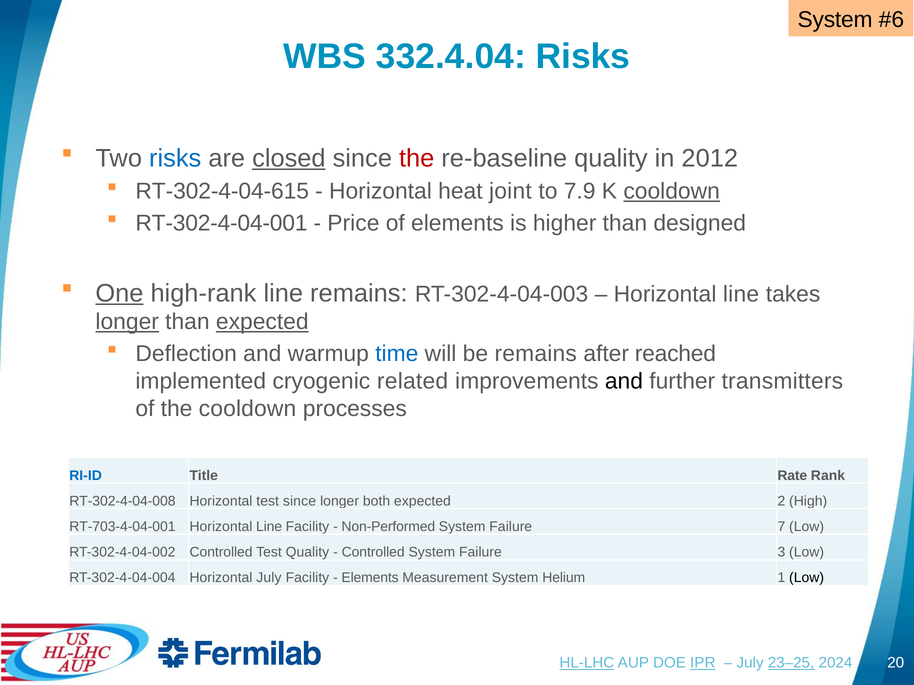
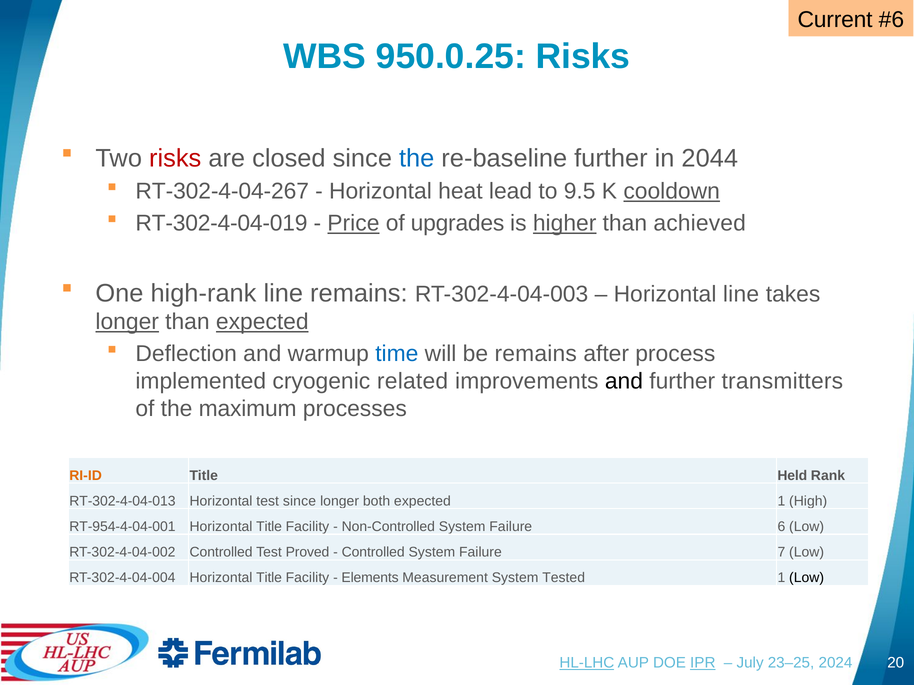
System at (835, 20): System -> Current
332.4.04: 332.4.04 -> 950.0.25
risks at (175, 158) colour: blue -> red
closed underline: present -> none
the at (417, 158) colour: red -> blue
re-baseline quality: quality -> further
2012: 2012 -> 2044
RT-302-4-04-615: RT-302-4-04-615 -> RT-302-4-04-267
joint: joint -> lead
7.9: 7.9 -> 9.5
RT-302-4-04-001: RT-302-4-04-001 -> RT-302-4-04-019
Price underline: none -> present
of elements: elements -> upgrades
higher underline: none -> present
designed: designed -> achieved
One underline: present -> none
reached: reached -> process
the cooldown: cooldown -> maximum
RI-ID colour: blue -> orange
Rate: Rate -> Held
RT-302-4-04-008: RT-302-4-04-008 -> RT-302-4-04-013
expected 2: 2 -> 1
RT-703-4-04-001: RT-703-4-04-001 -> RT-954-4-04-001
Line at (269, 527): Line -> Title
Non-Performed: Non-Performed -> Non-Controlled
7: 7 -> 6
Test Quality: Quality -> Proved
3: 3 -> 7
RT-302-4-04-004 Horizontal July: July -> Title
Helium: Helium -> Tested
23–25 underline: present -> none
